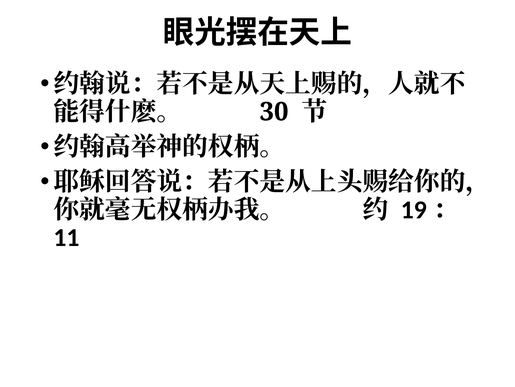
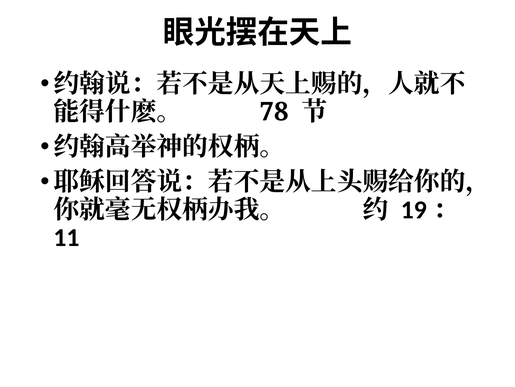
30: 30 -> 78
